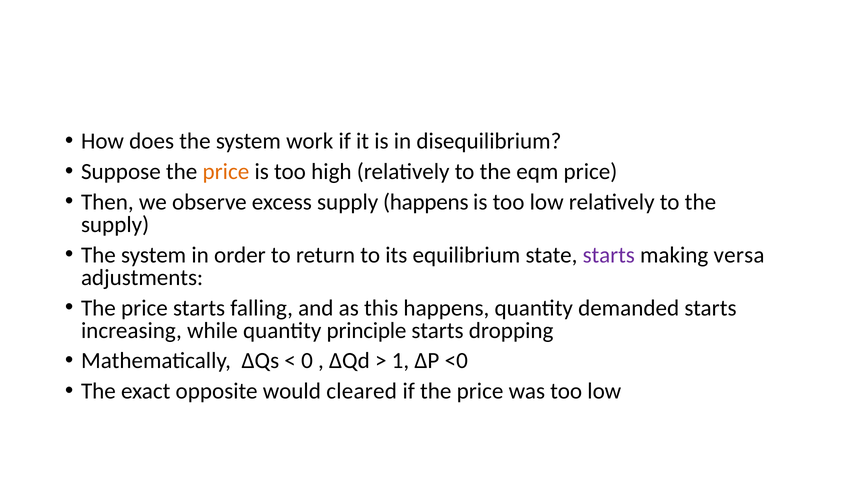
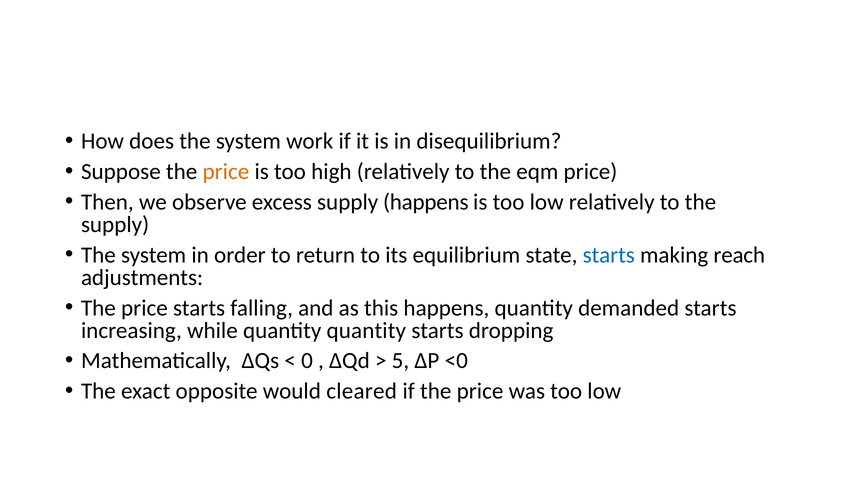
starts at (609, 255) colour: purple -> blue
versa: versa -> reach
quantity principle: principle -> quantity
1: 1 -> 5
